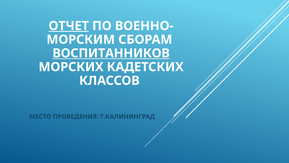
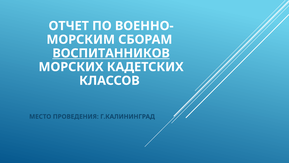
ОТЧЕТ underline: present -> none
